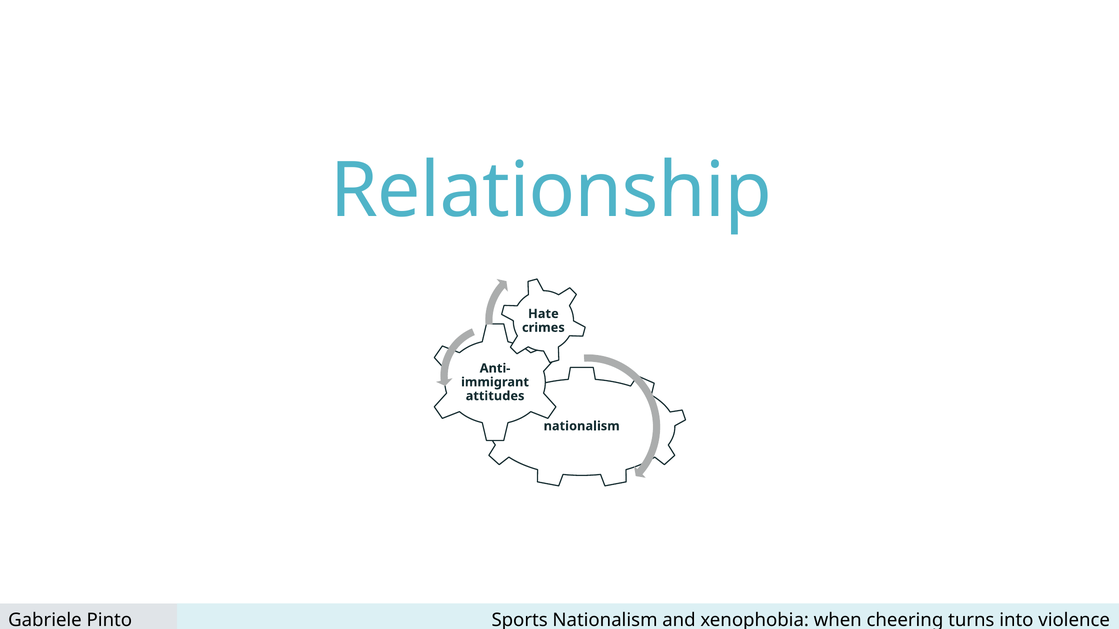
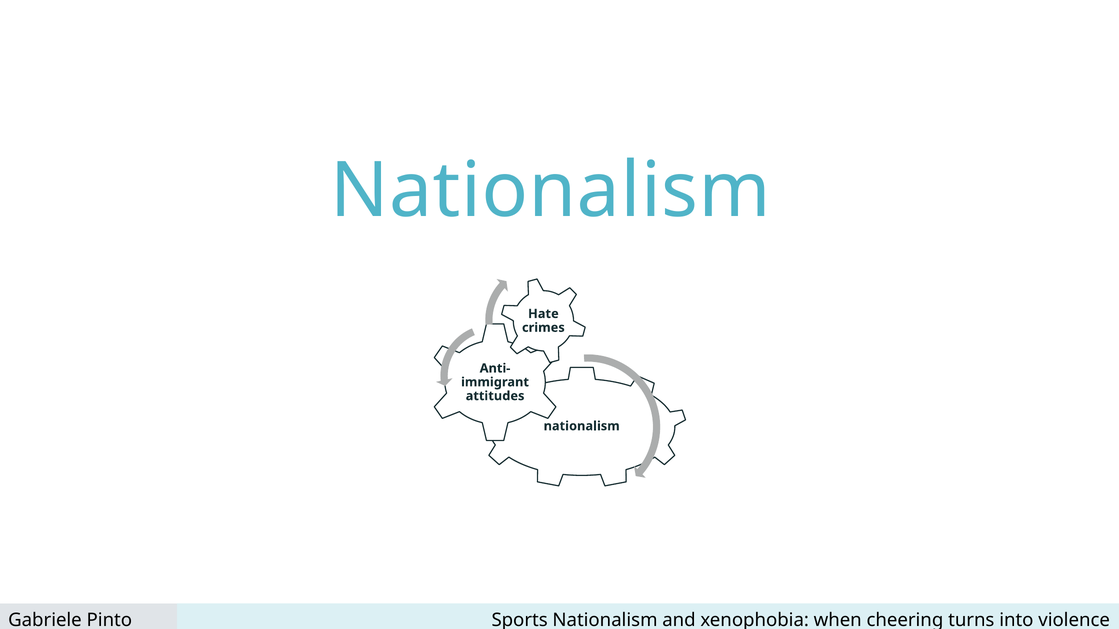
Relationship at (551, 191): Relationship -> Nationalism
